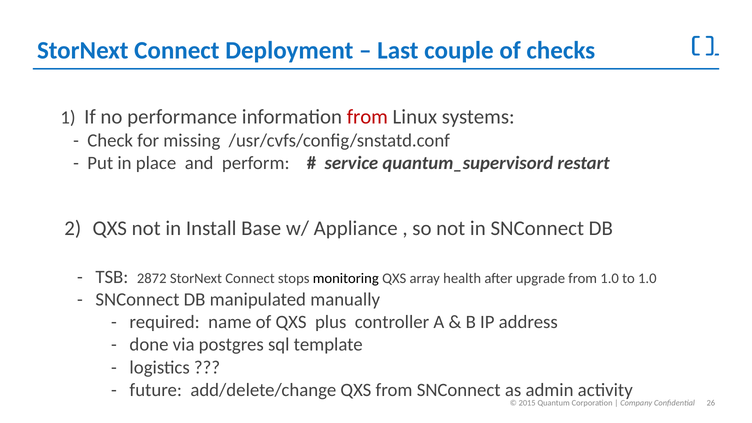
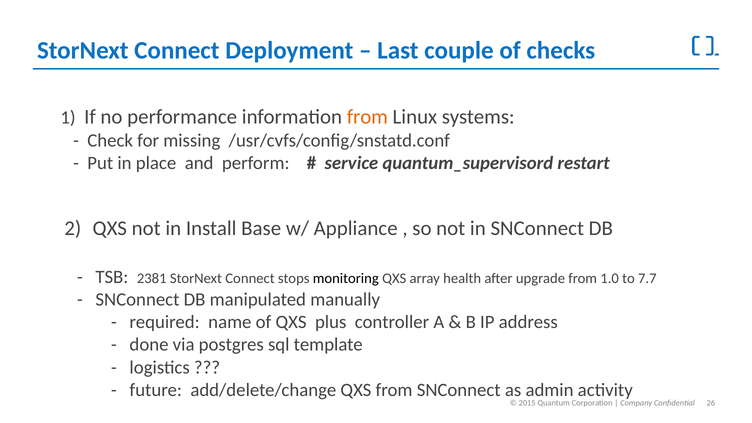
from at (367, 117) colour: red -> orange
2872: 2872 -> 2381
to 1.0: 1.0 -> 7.7
